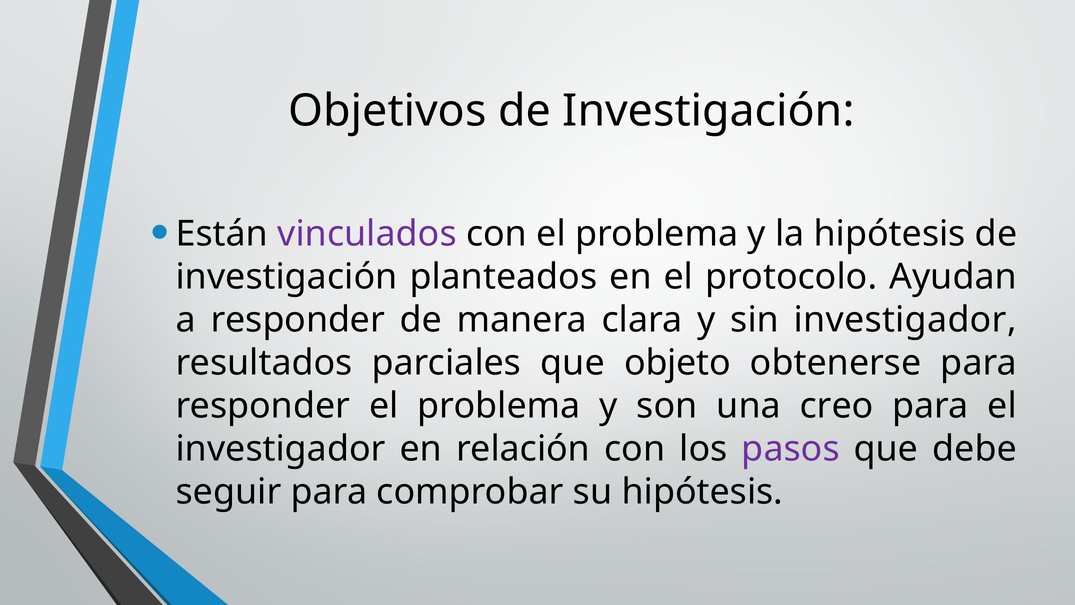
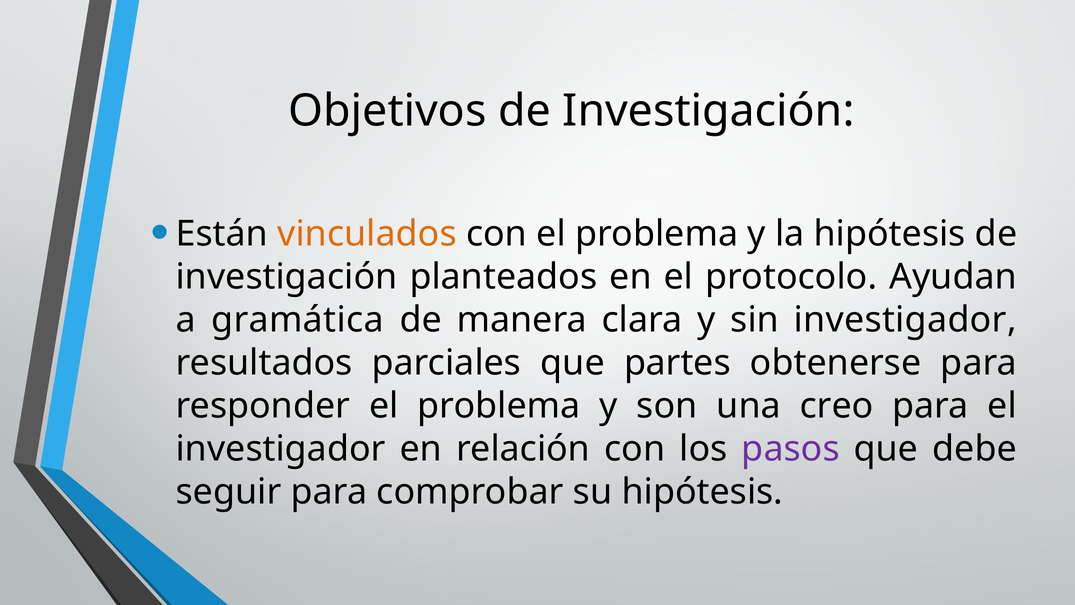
vinculados colour: purple -> orange
a responder: responder -> gramática
objeto: objeto -> partes
